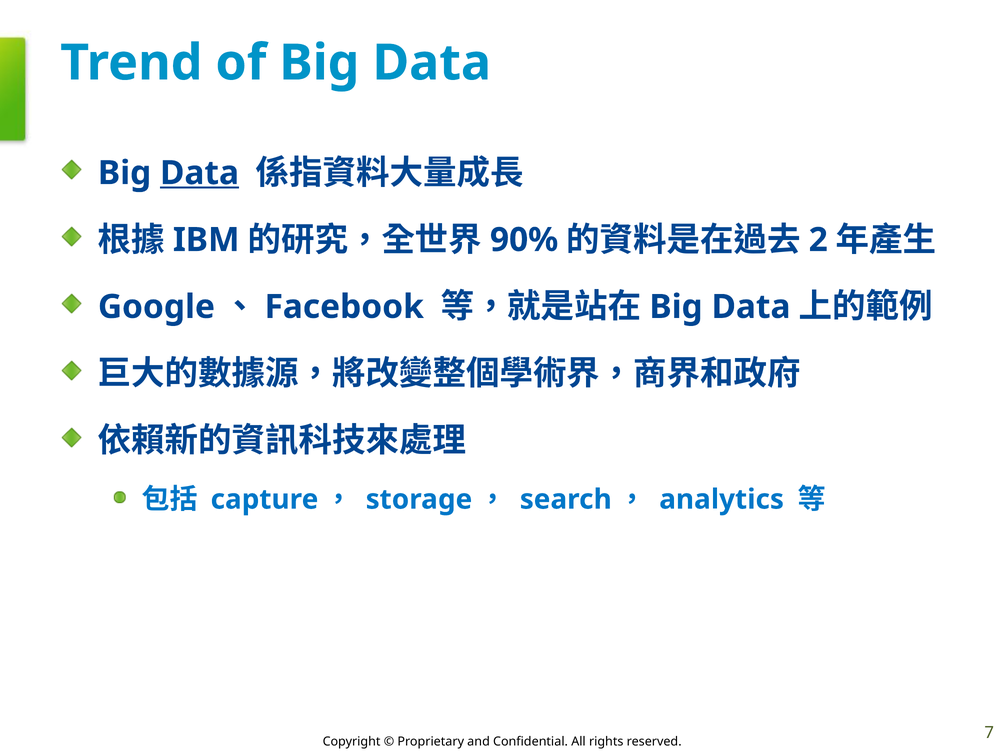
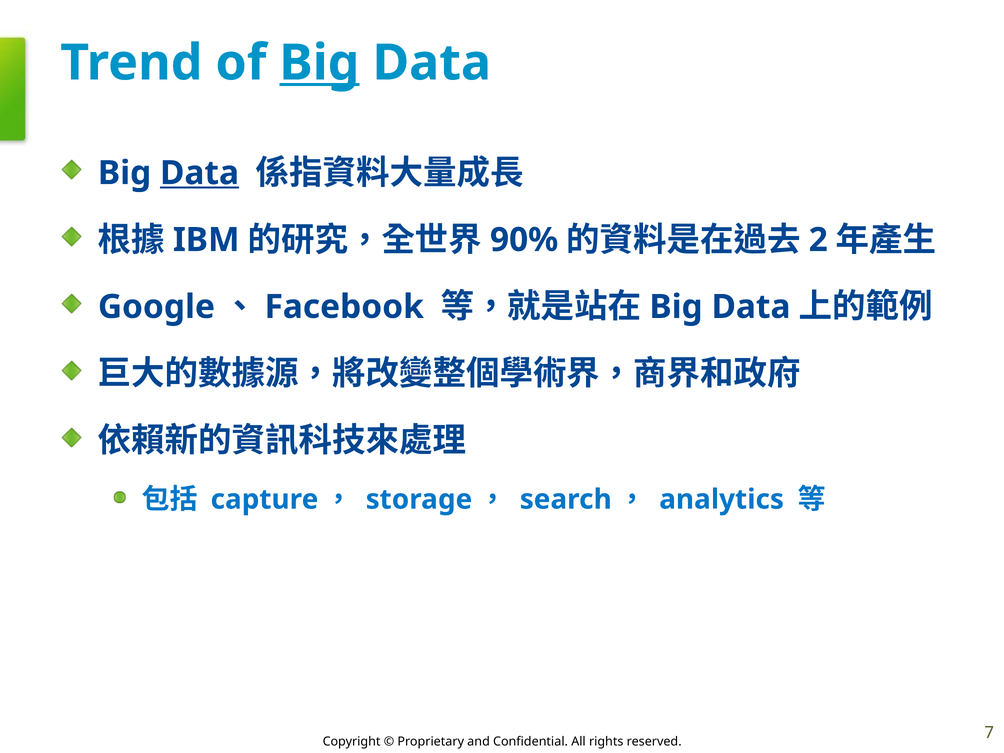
Big at (319, 63) underline: none -> present
